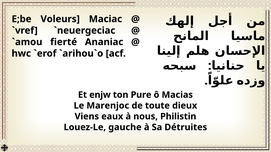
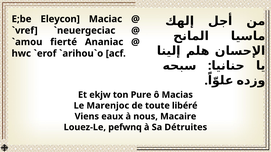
Voleurs: Voleurs -> Eleycon
enjw: enjw -> ekjw
dieux: dieux -> libéré
Philistin: Philistin -> Macaire
gauche: gauche -> pefwnq
